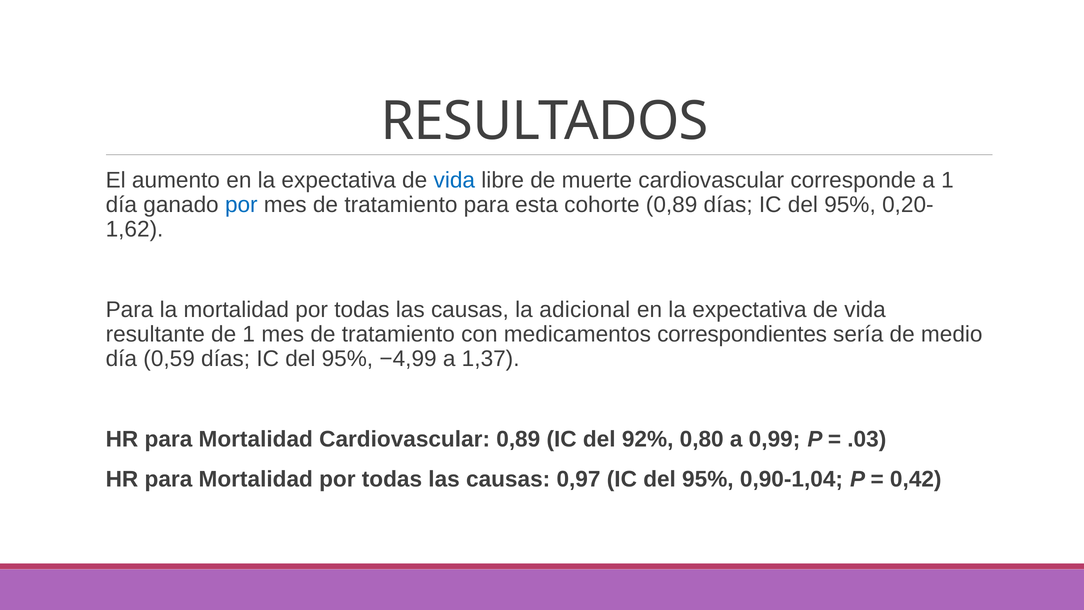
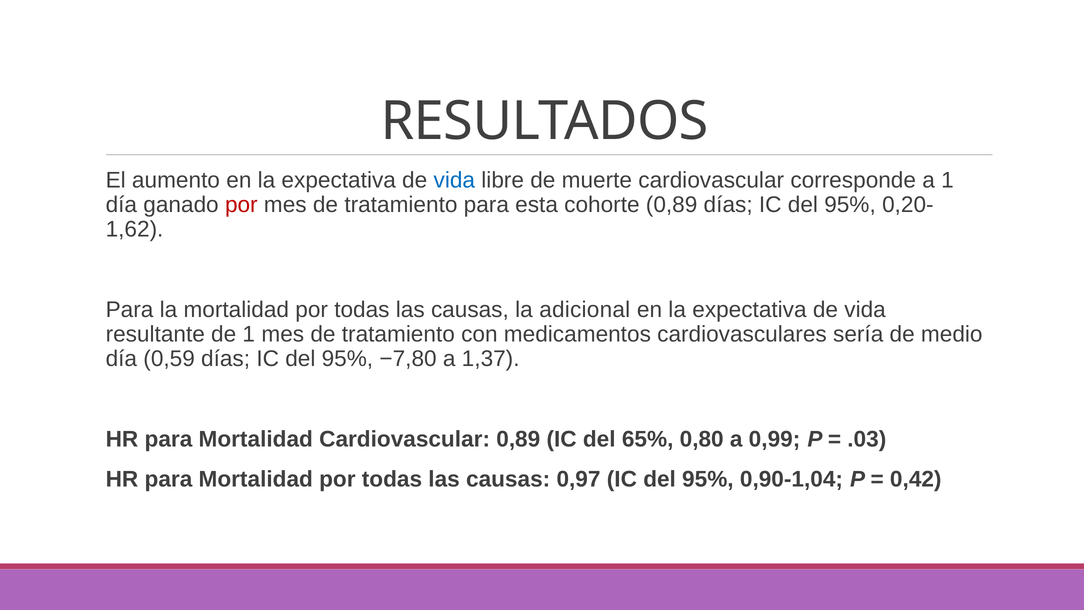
por at (241, 205) colour: blue -> red
correspondientes: correspondientes -> cardiovasculares
−4,99: −4,99 -> −7,80
92%: 92% -> 65%
